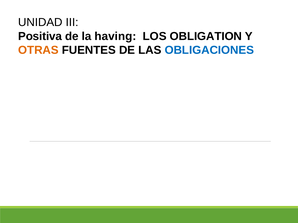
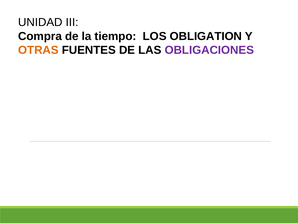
Positiva: Positiva -> Compra
having: having -> tiempo
OBLIGACIONES colour: blue -> purple
